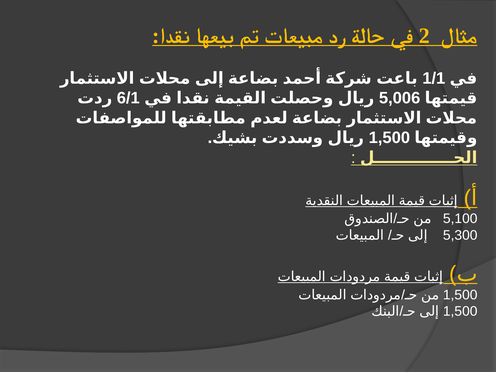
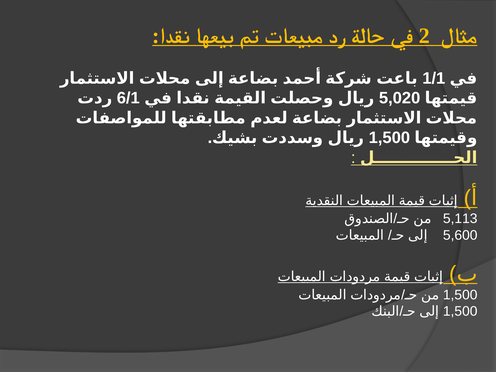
5,006: 5,006 -> 5,020
5,100: 5,100 -> 5,113
5,300: 5,300 -> 5,600
